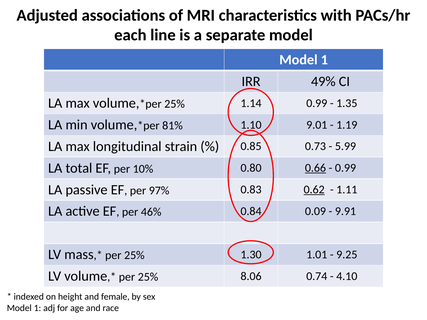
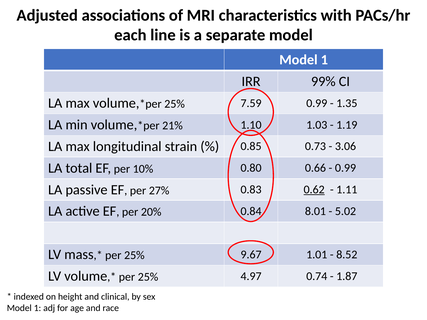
49%: 49% -> 99%
1.14: 1.14 -> 7.59
81%: 81% -> 21%
9.01: 9.01 -> 1.03
5.99: 5.99 -> 3.06
0.66 underline: present -> none
97%: 97% -> 27%
46%: 46% -> 20%
0.09: 0.09 -> 8.01
9.91: 9.91 -> 5.02
1.30: 1.30 -> 9.67
9.25: 9.25 -> 8.52
8.06: 8.06 -> 4.97
4.10: 4.10 -> 1.87
female: female -> clinical
